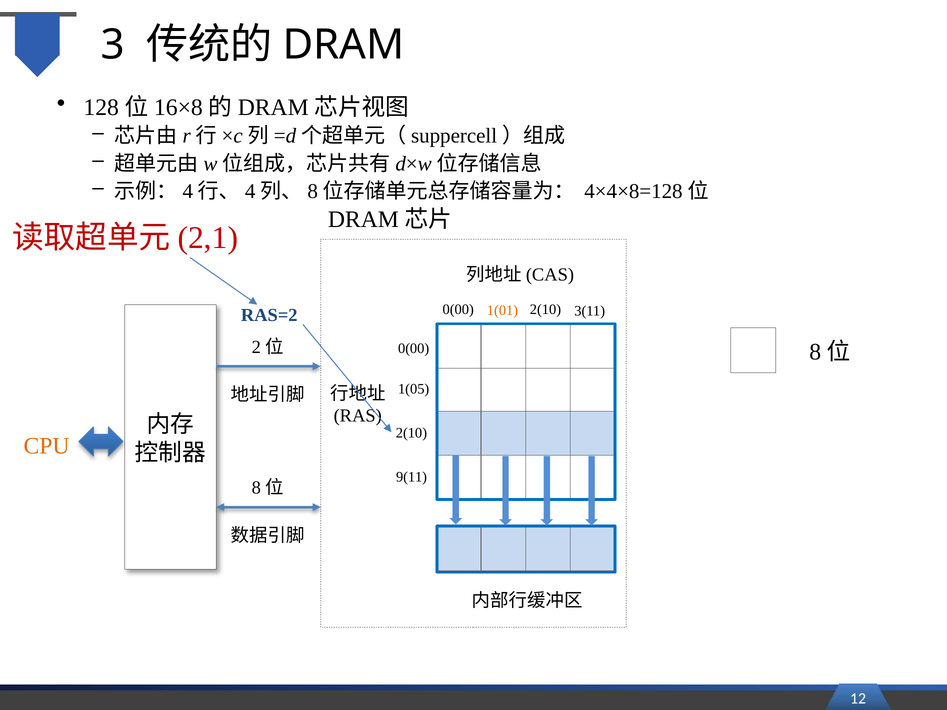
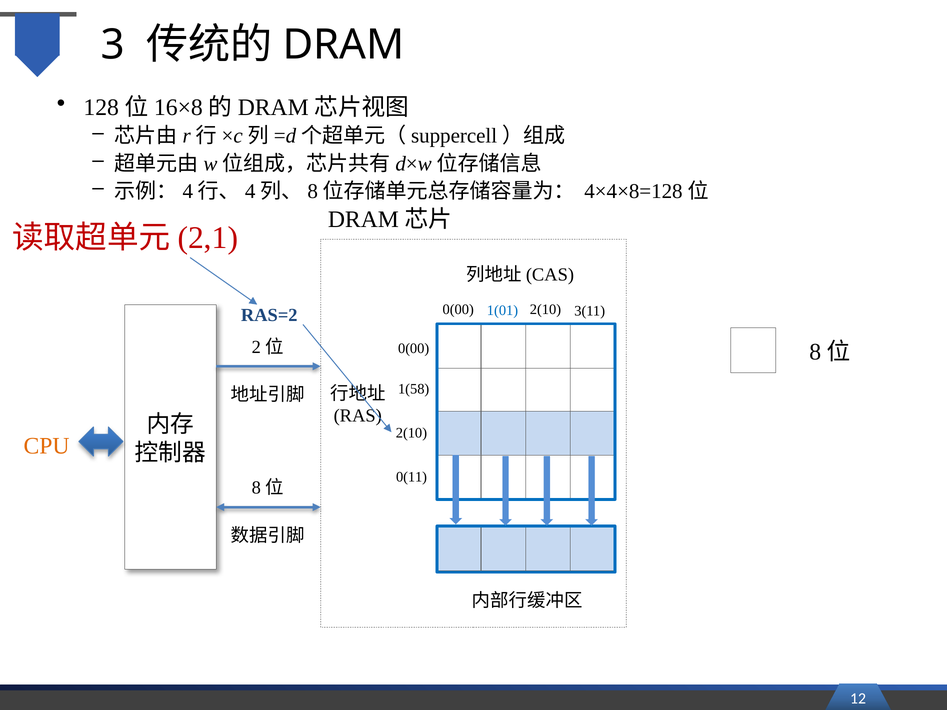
1(01 colour: orange -> blue
1(05: 1(05 -> 1(58
9(11: 9(11 -> 0(11
